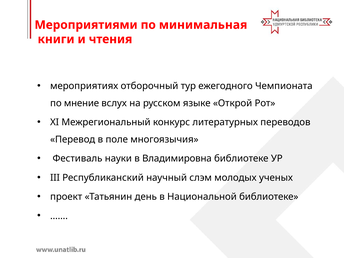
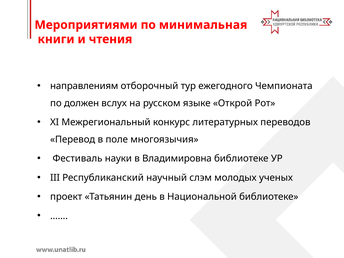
мероприятиях: мероприятиях -> направлениям
мнение: мнение -> должен
